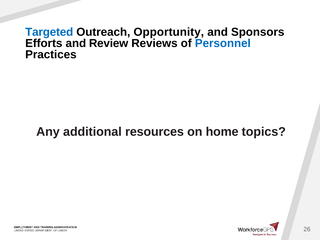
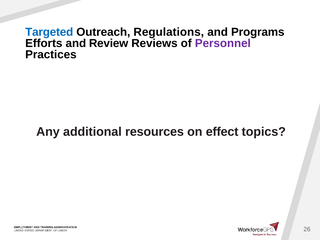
Opportunity: Opportunity -> Regulations
Sponsors: Sponsors -> Programs
Personnel colour: blue -> purple
home: home -> effect
